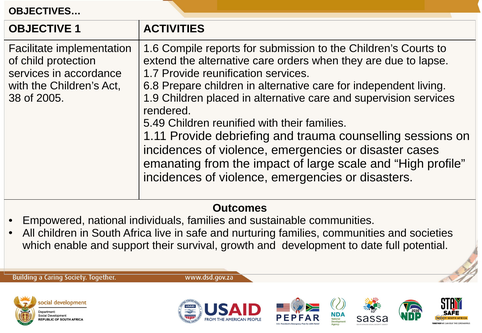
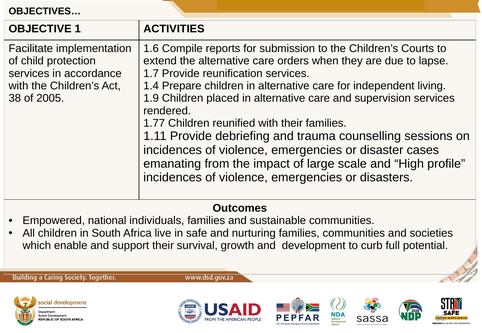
6.8: 6.8 -> 1.4
5.49: 5.49 -> 1.77
date: date -> curb
